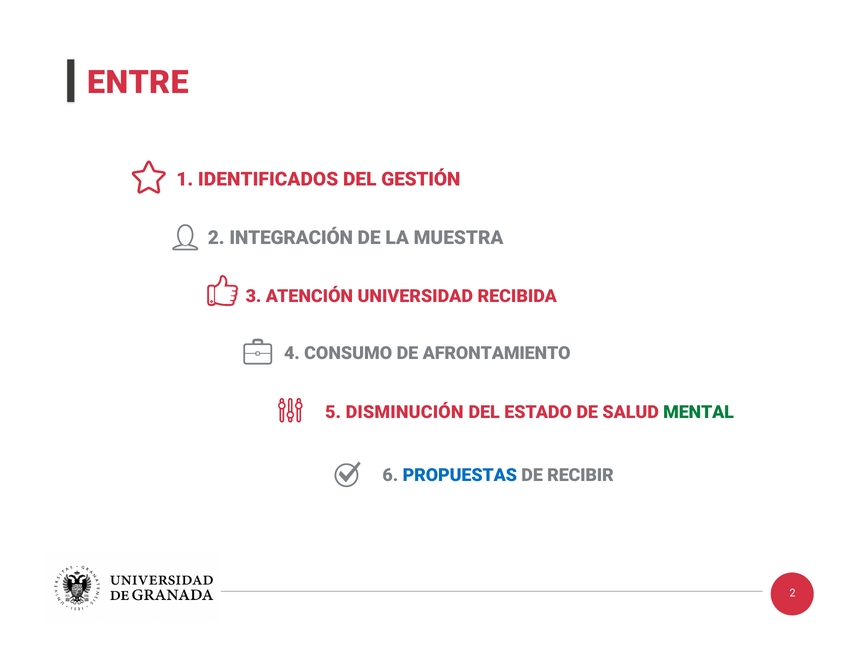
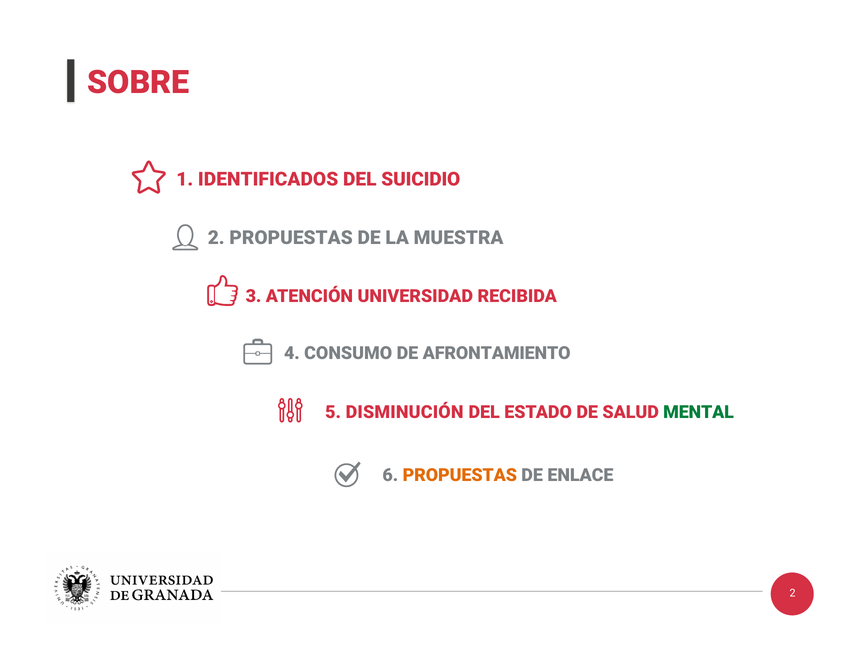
ENTRE: ENTRE -> SOBRE
GESTIÓN: GESTIÓN -> SUICIDIO
2 INTEGRACIÓN: INTEGRACIÓN -> PROPUESTAS
PROPUESTAS at (460, 475) colour: blue -> orange
RECIBIR: RECIBIR -> ENLACE
